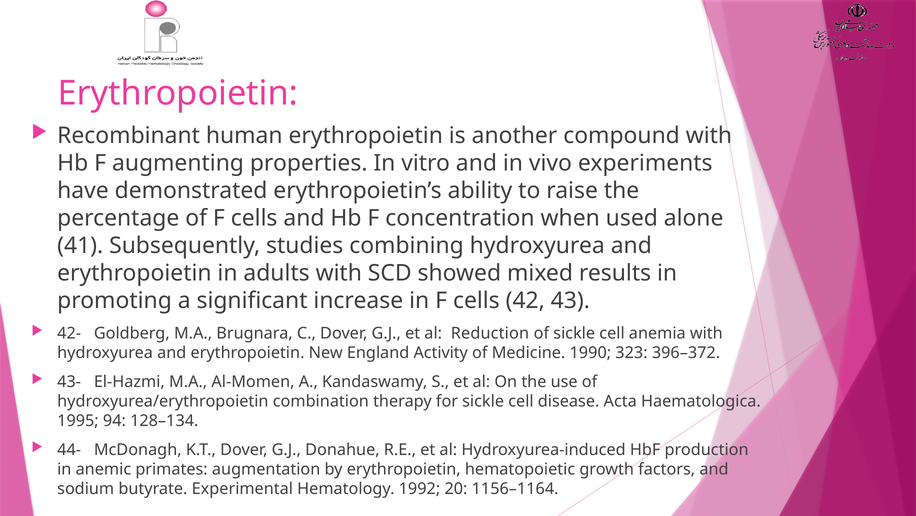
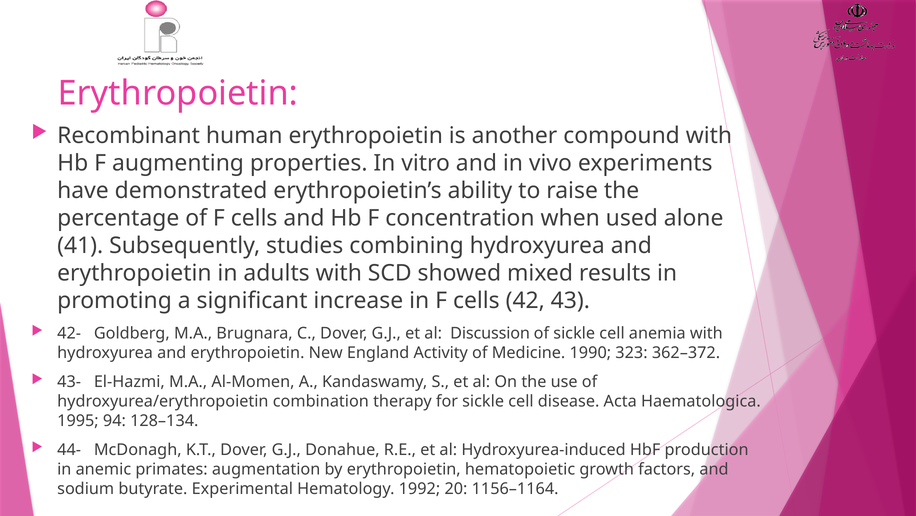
Reduction: Reduction -> Discussion
396–372: 396–372 -> 362–372
